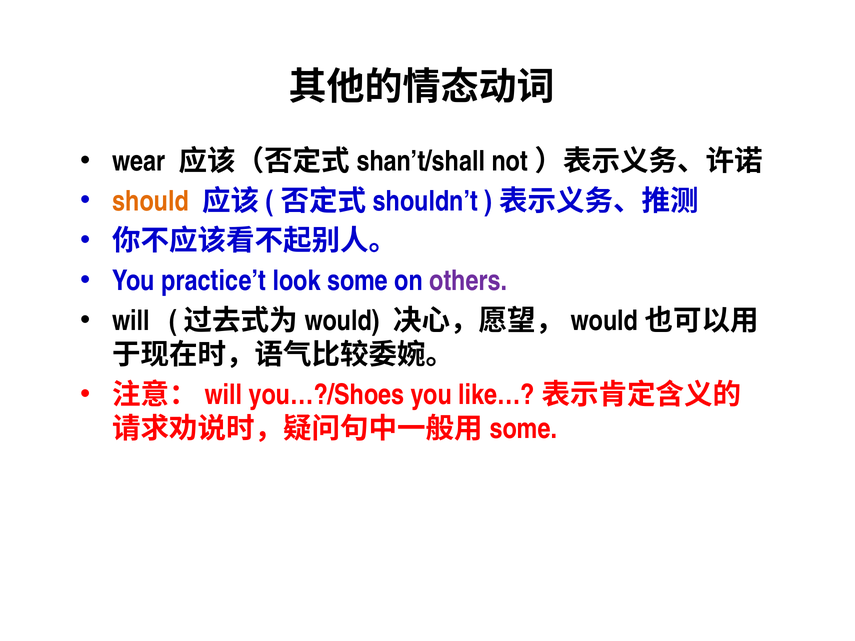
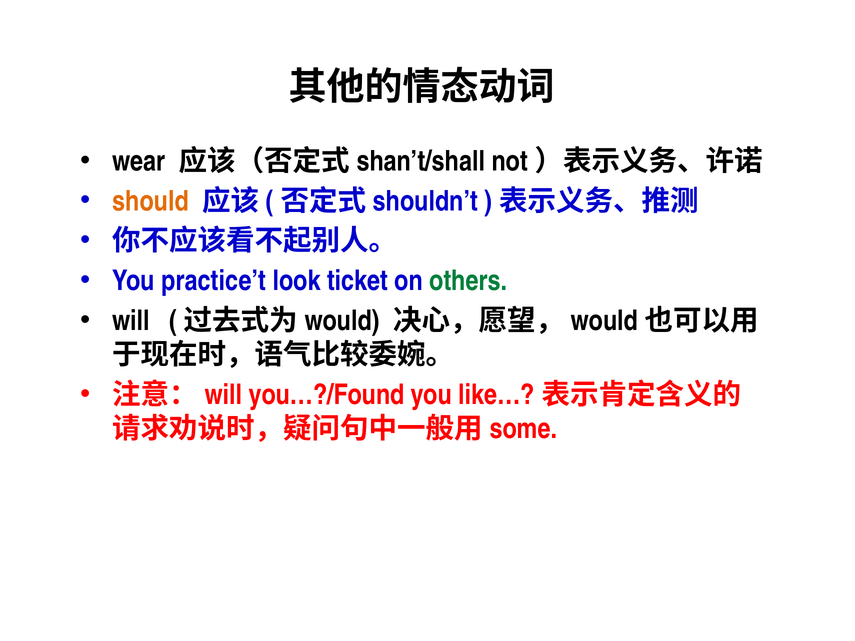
some: some -> ticket
others colour: purple -> green
you…?/Shoes: you…?/Shoes -> you…?/Found
